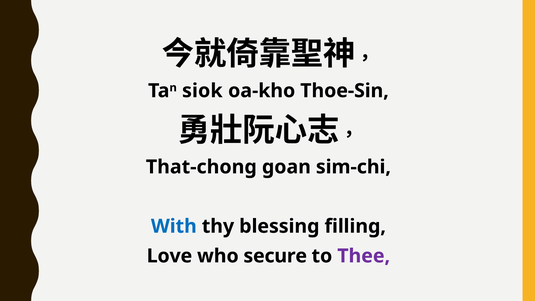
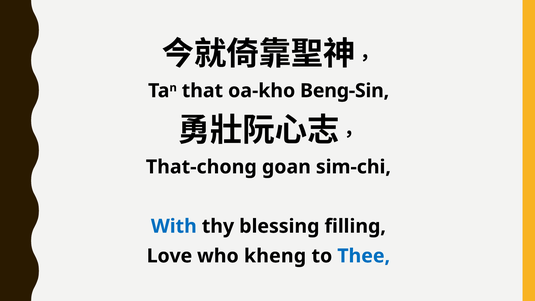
siok: siok -> that
Thoe-Sin: Thoe-Sin -> Beng-Sin
secure: secure -> kheng
Thee colour: purple -> blue
